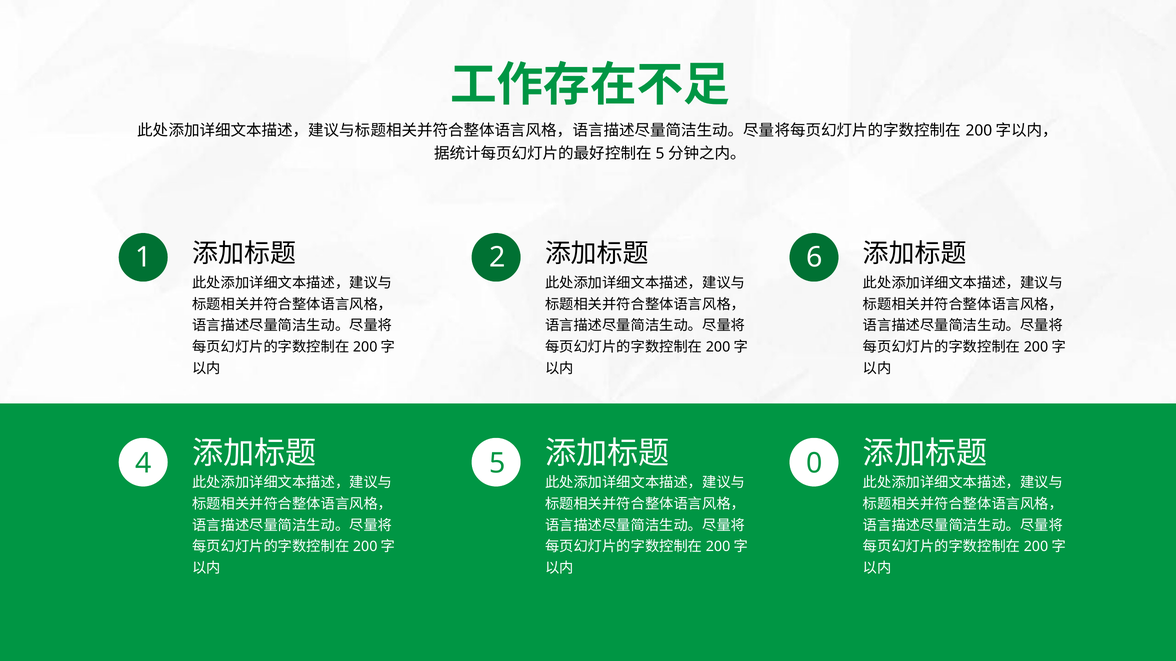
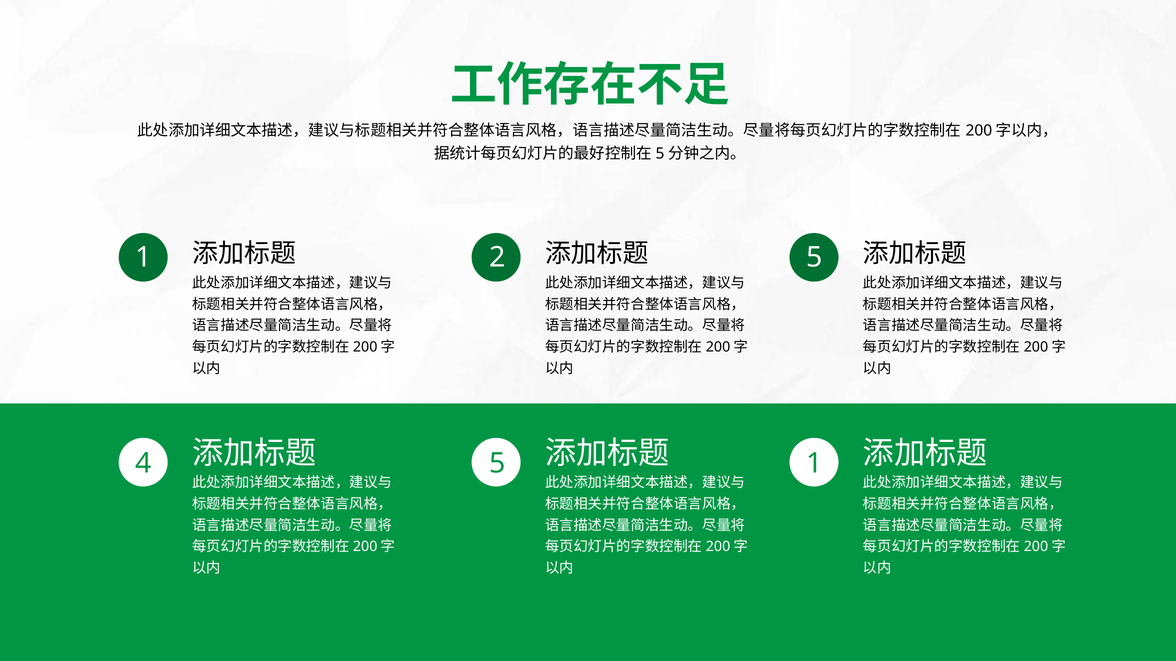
2 6: 6 -> 5
5 0: 0 -> 1
